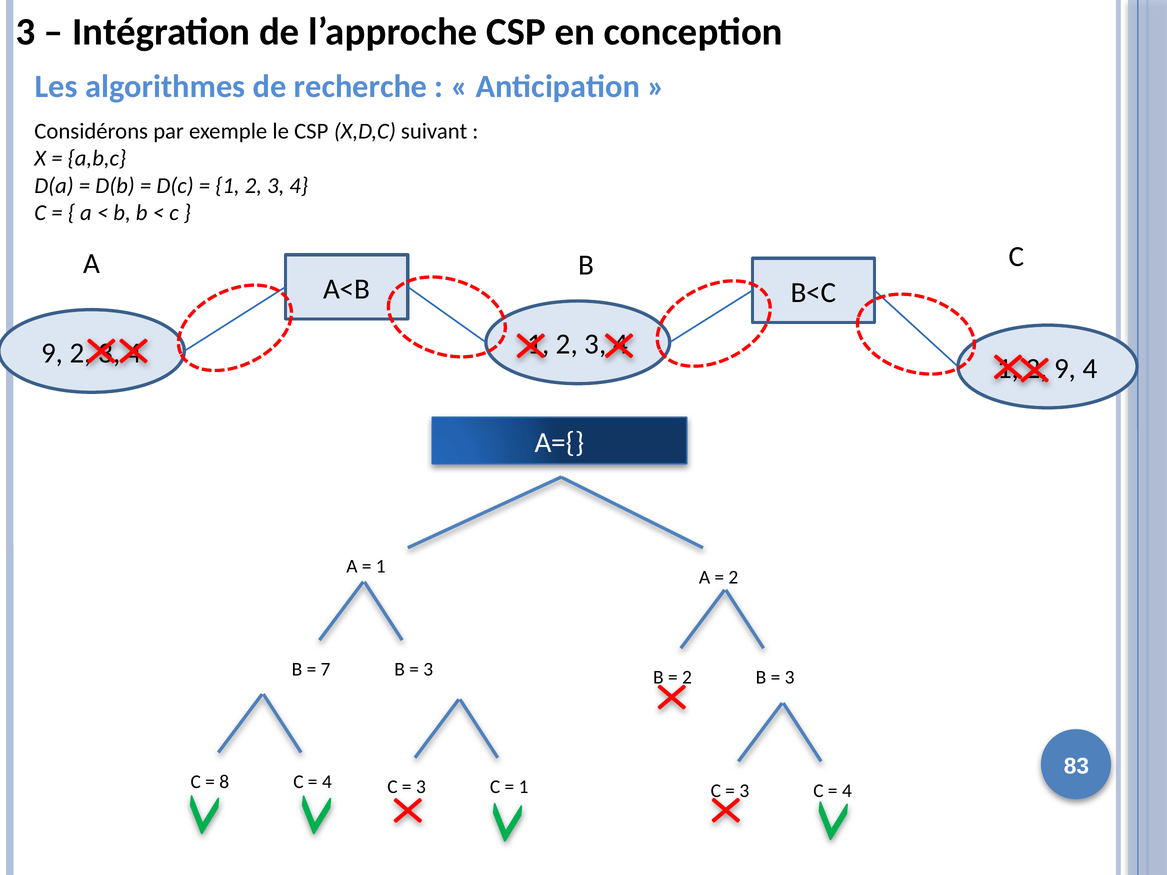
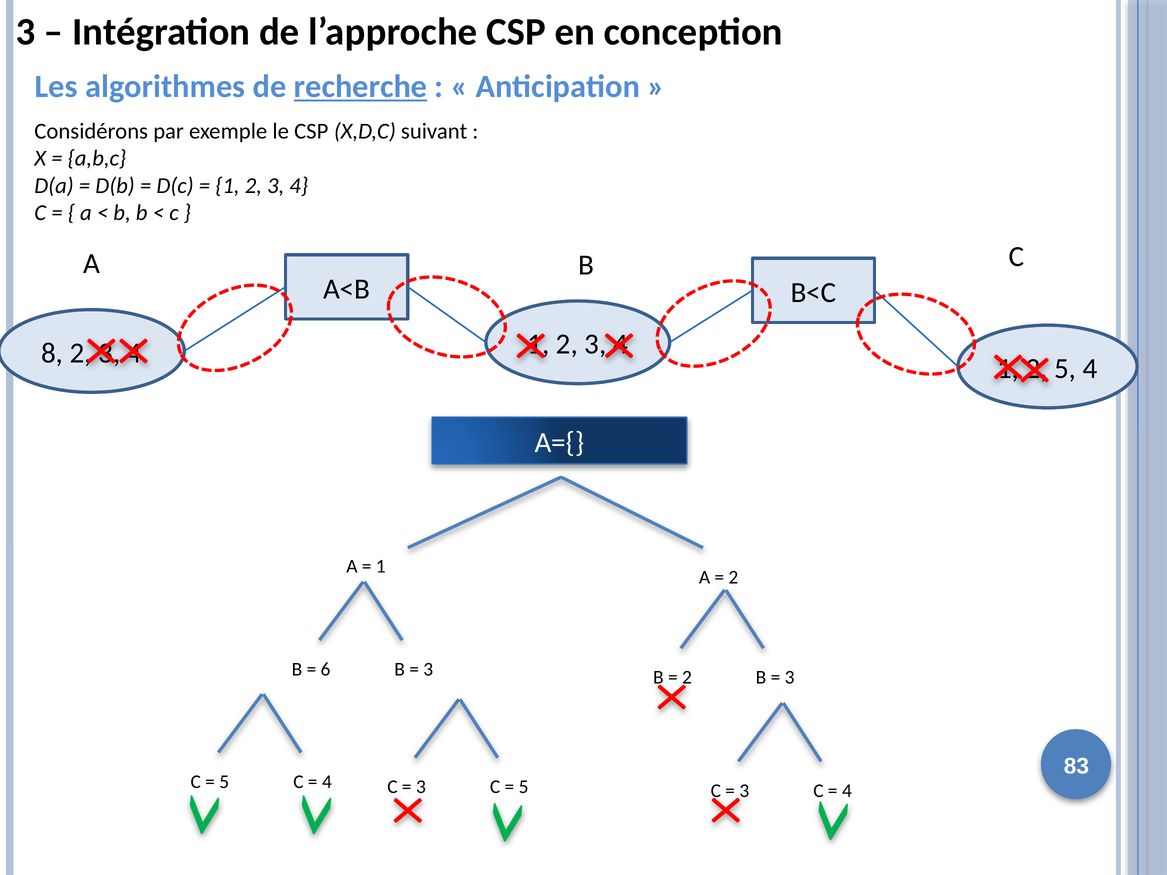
recherche underline: none -> present
9 at (52, 353): 9 -> 8
9 at (1065, 369): 9 -> 5
7: 7 -> 6
8 at (224, 782): 8 -> 5
1 at (524, 787): 1 -> 5
